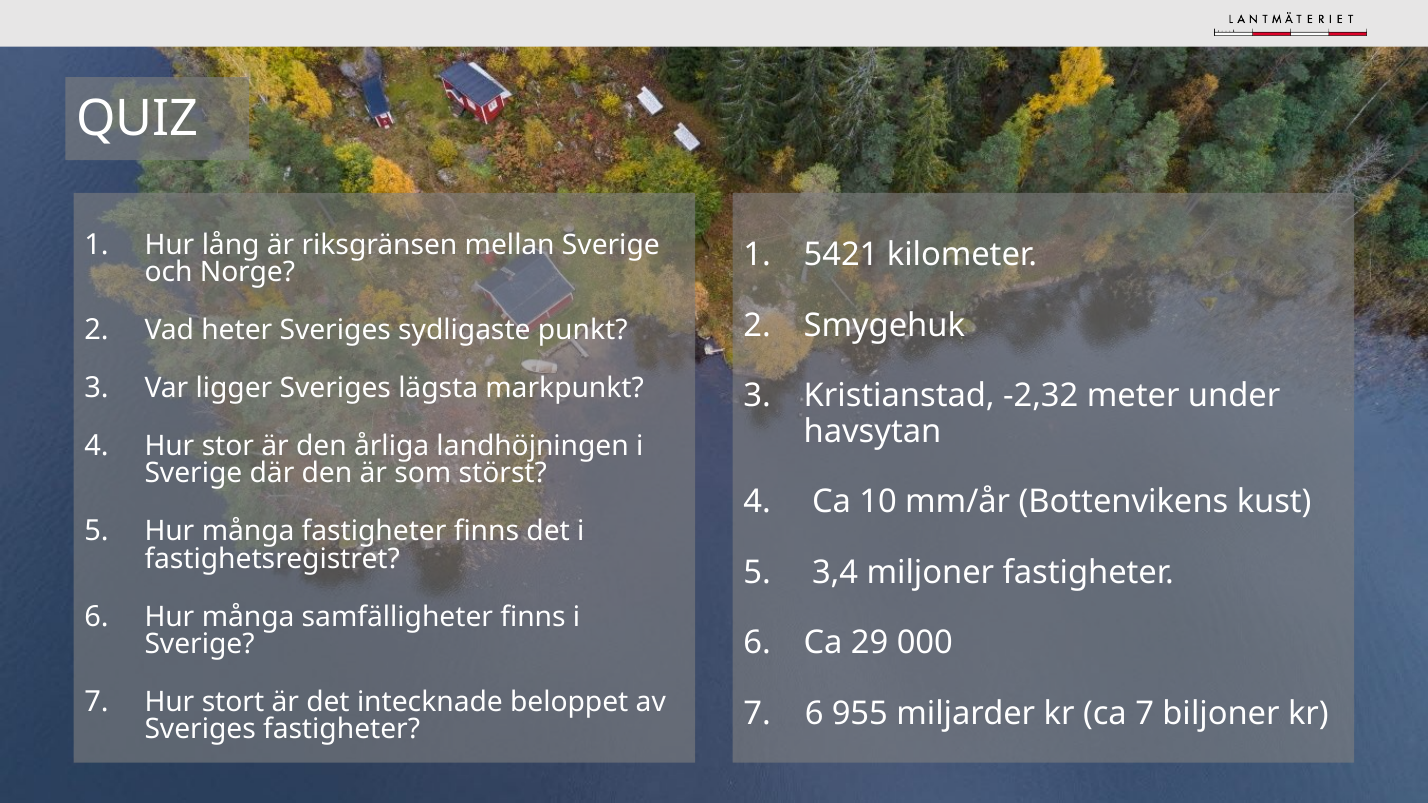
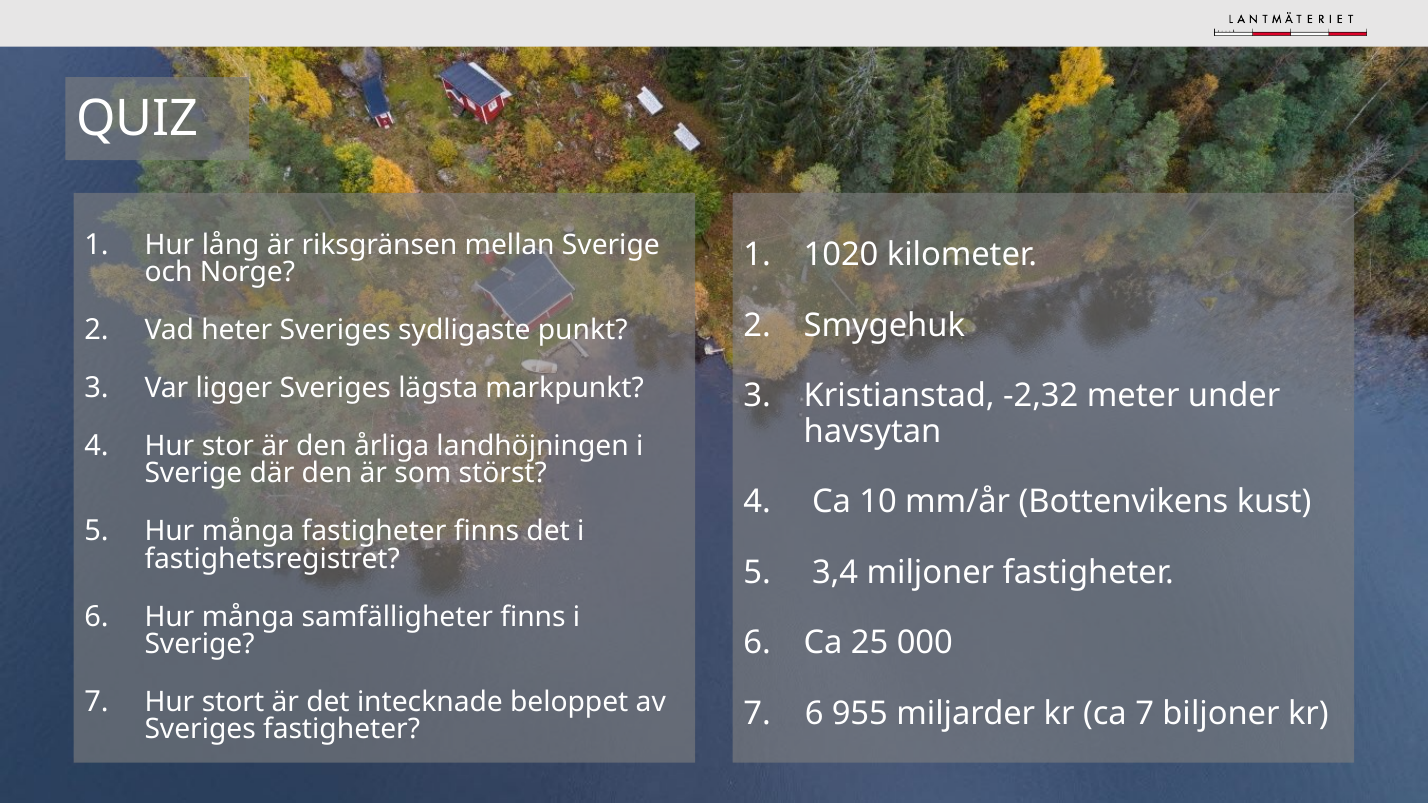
5421: 5421 -> 1020
29: 29 -> 25
